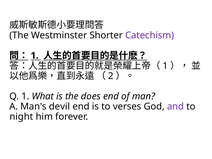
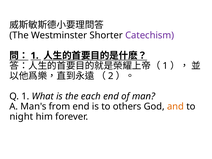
does: does -> each
devil: devil -> from
verses: verses -> others
and colour: purple -> orange
